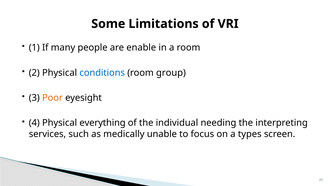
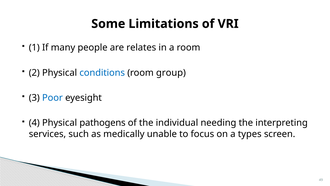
enable: enable -> relates
Poor colour: orange -> blue
everything: everything -> pathogens
